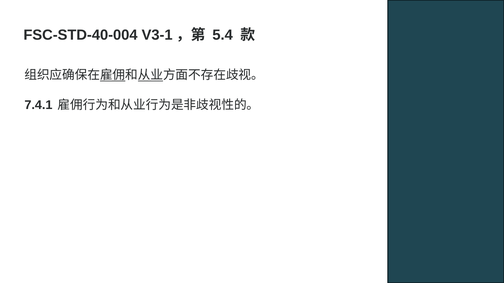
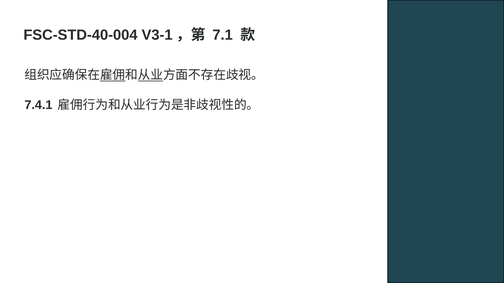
5.4: 5.4 -> 7.1
